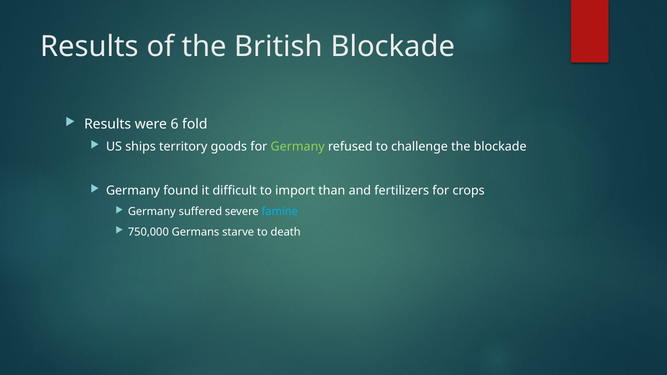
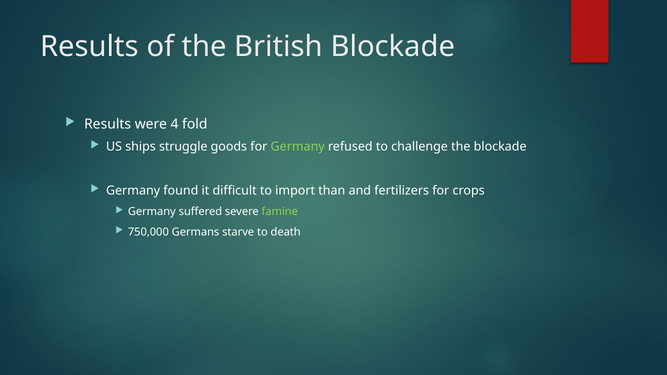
6: 6 -> 4
territory: territory -> struggle
famine colour: light blue -> light green
